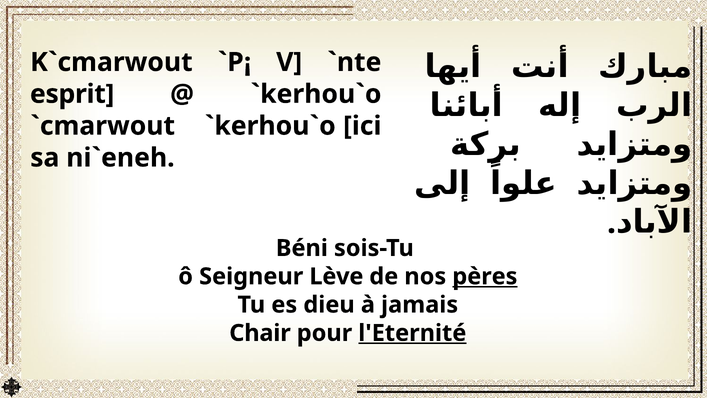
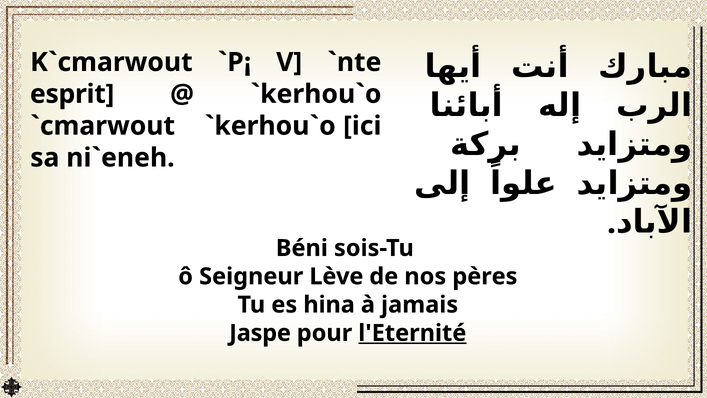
pères underline: present -> none
dieu: dieu -> hina
Chair: Chair -> Jaspe
